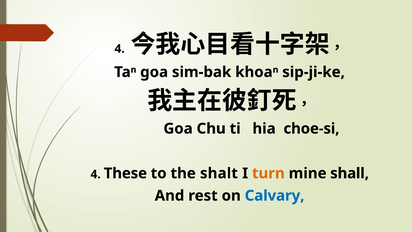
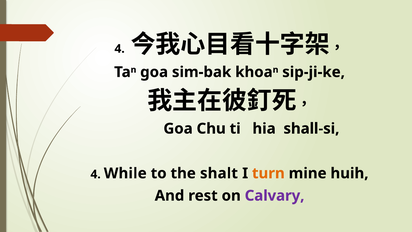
choe-si: choe-si -> shall-si
These: These -> While
shall: shall -> huih
Calvary colour: blue -> purple
